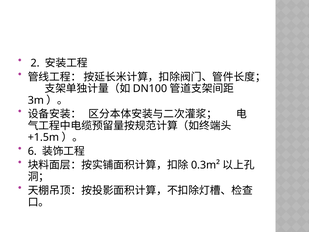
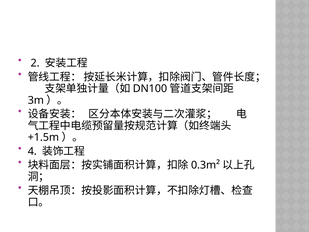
6: 6 -> 4
